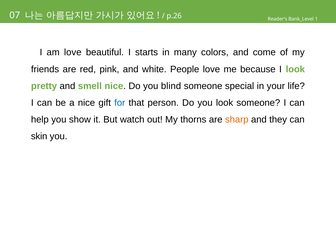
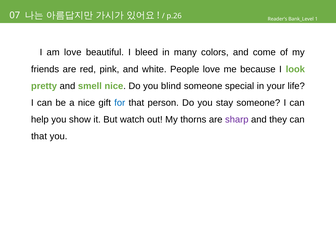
starts: starts -> bleed
you look: look -> stay
sharp colour: orange -> purple
skin at (39, 136): skin -> that
